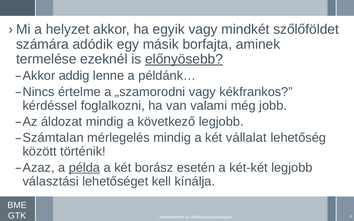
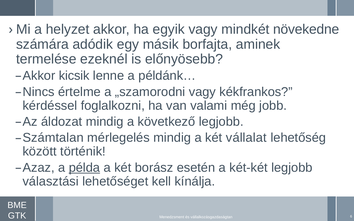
szőlőföldet: szőlőföldet -> növekedne
előnyösebb underline: present -> none
addig: addig -> kicsik
